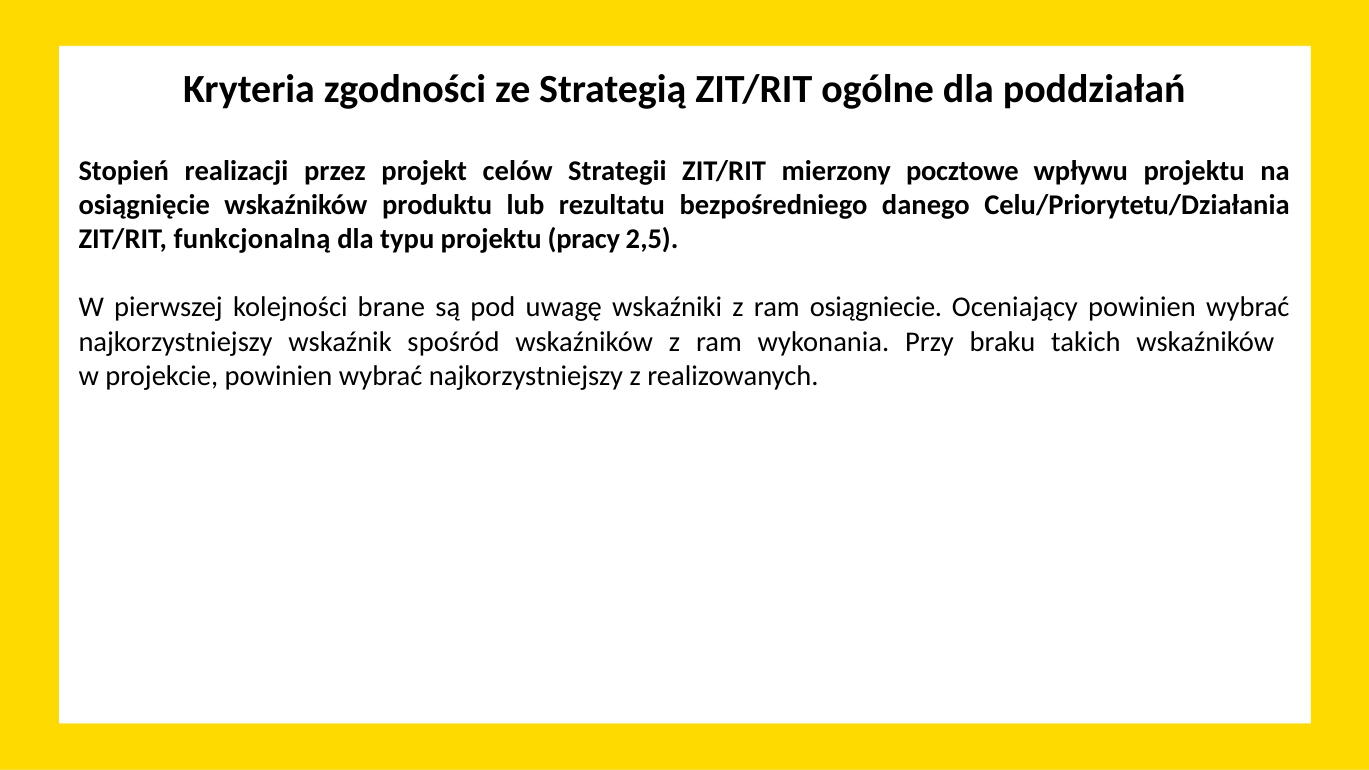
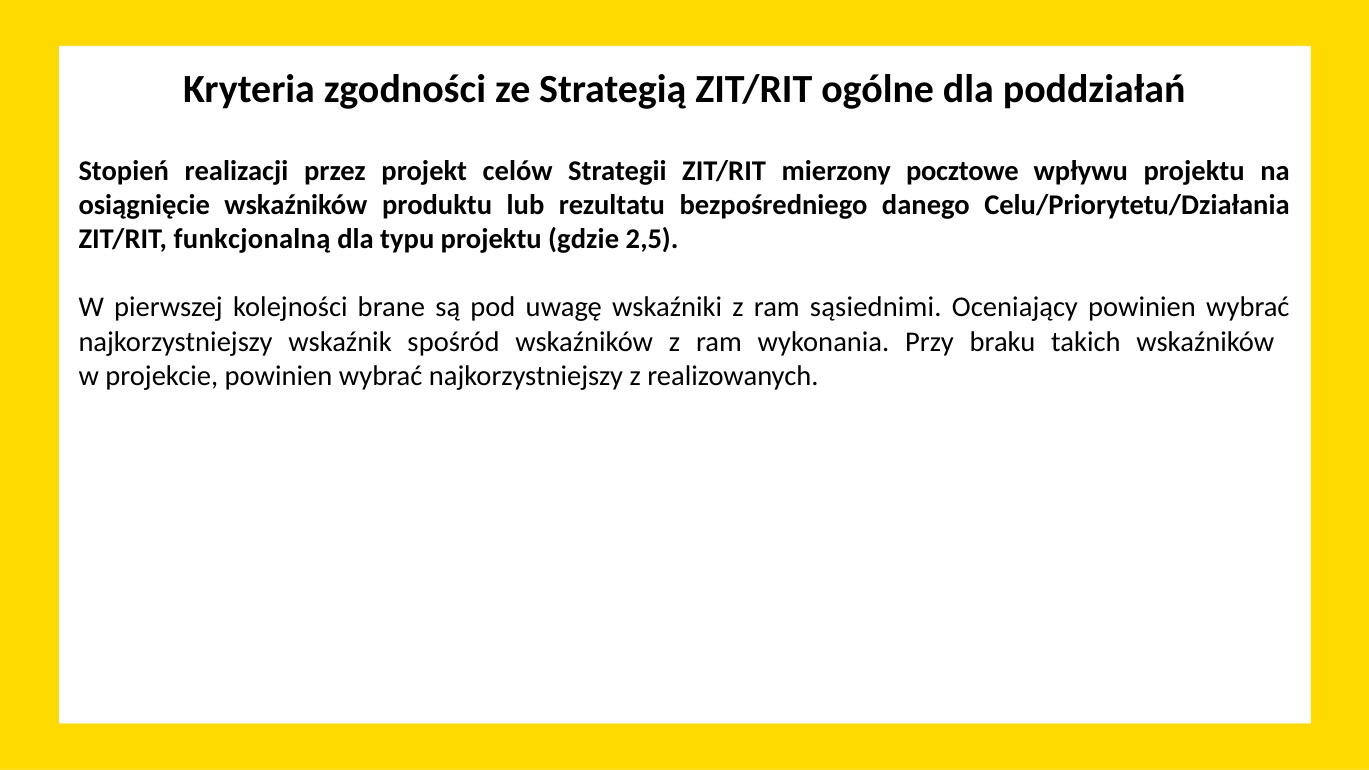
pracy: pracy -> gdzie
osiągniecie: osiągniecie -> sąsiednimi
